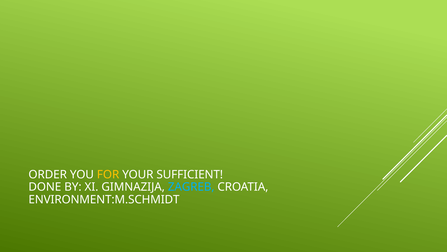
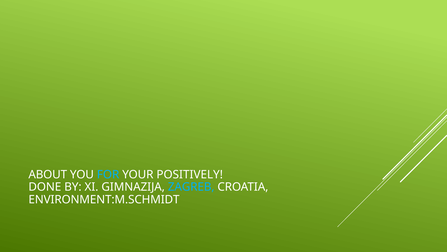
ORDER: ORDER -> ABOUT
FOR colour: yellow -> light blue
SUFFICIENT: SUFFICIENT -> POSITIVELY
